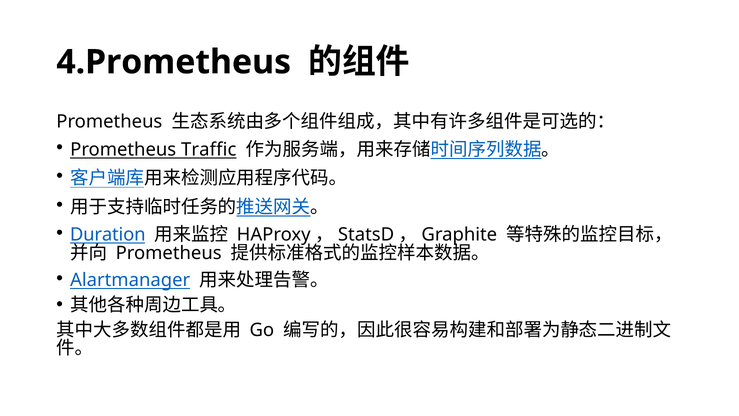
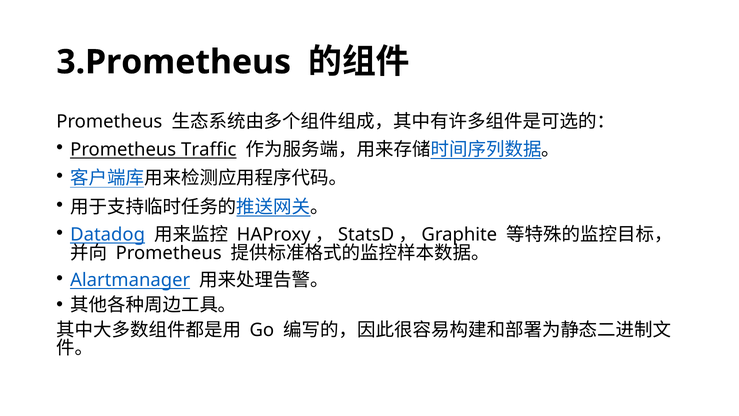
4.Prometheus: 4.Prometheus -> 3.Prometheus
Duration: Duration -> Datadog
